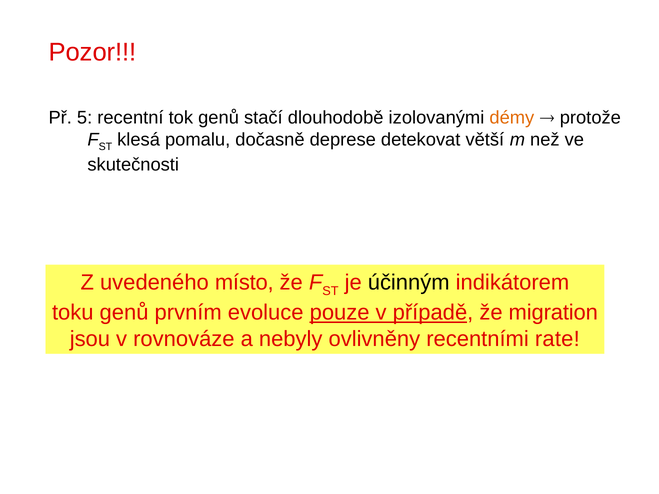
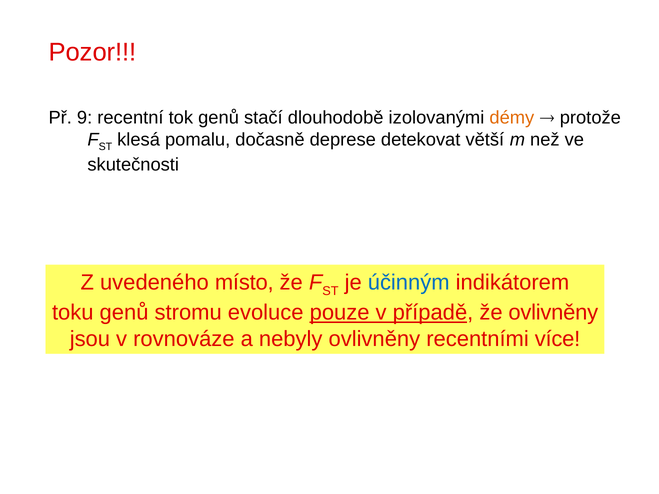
5: 5 -> 9
účinným colour: black -> blue
prvním: prvním -> stromu
že migration: migration -> ovlivněny
rate: rate -> více
